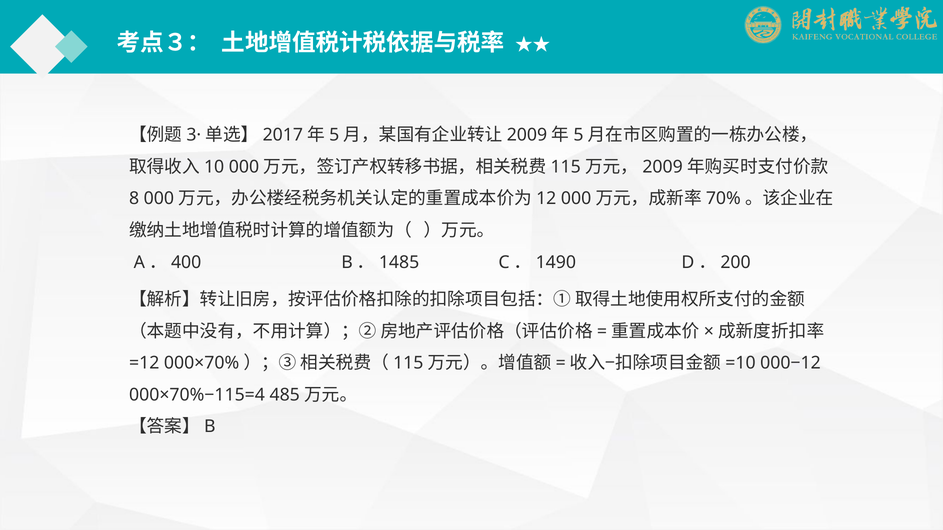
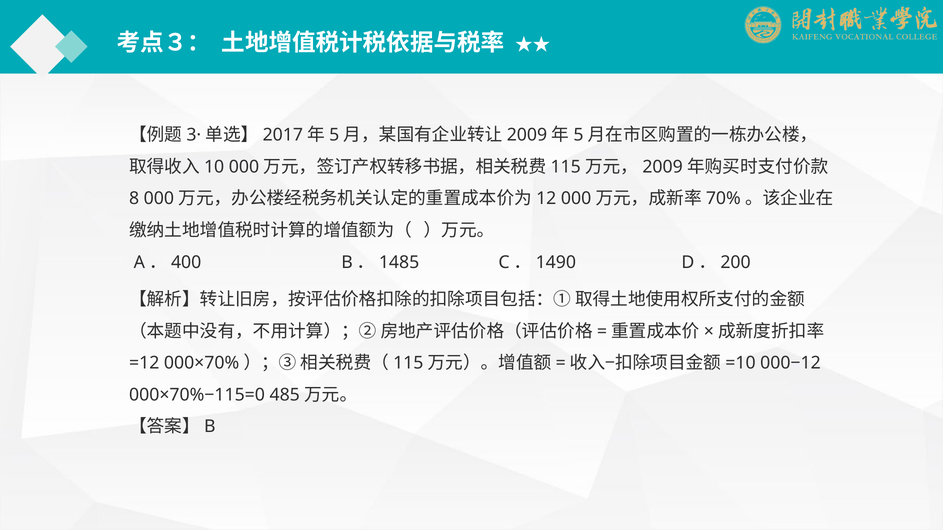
000×70%−115=4: 000×70%−115=4 -> 000×70%−115=0
